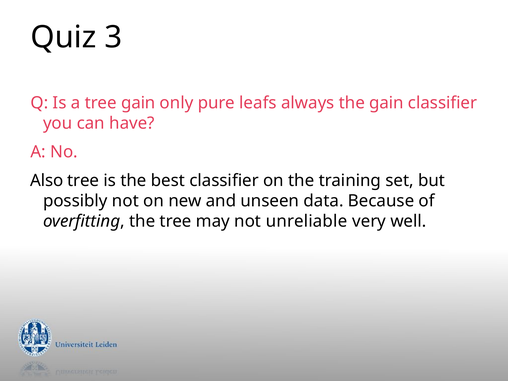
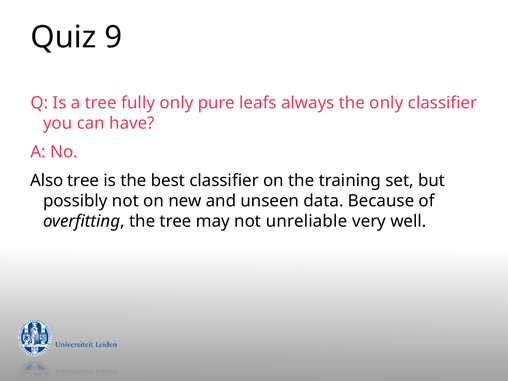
3: 3 -> 9
tree gain: gain -> fully
the gain: gain -> only
